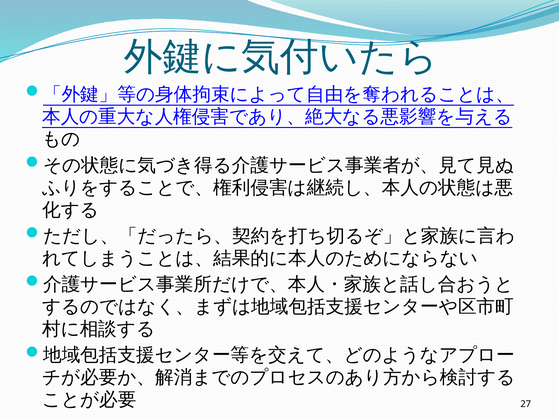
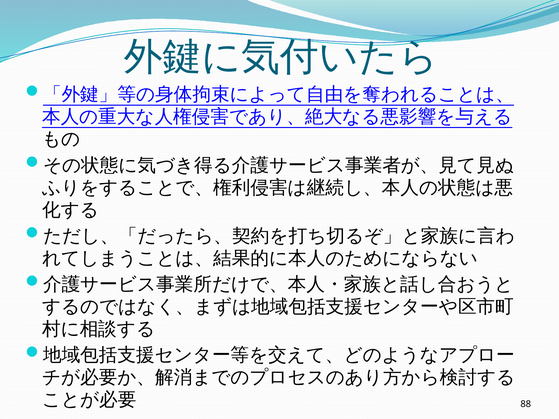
27: 27 -> 88
